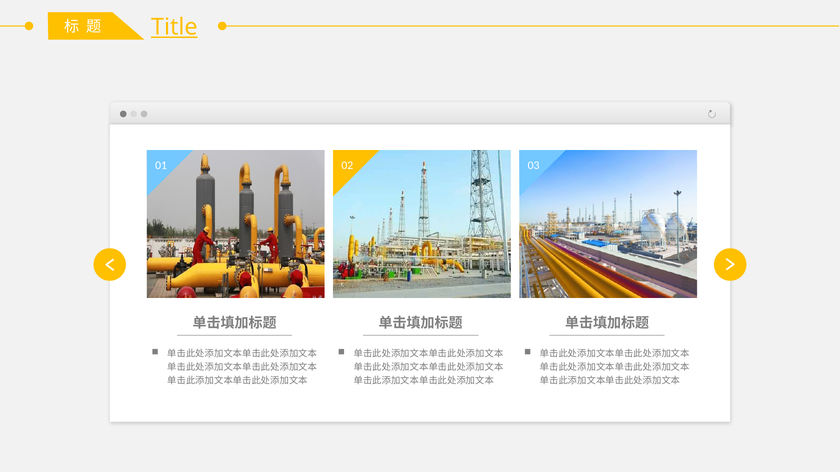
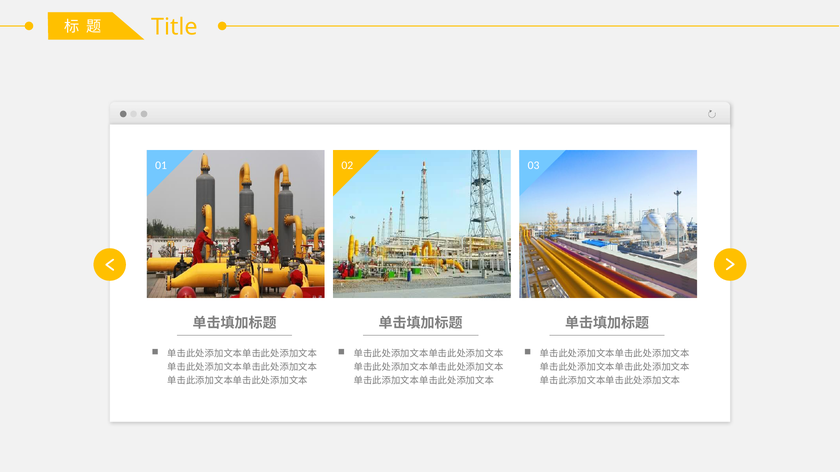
Title underline: present -> none
